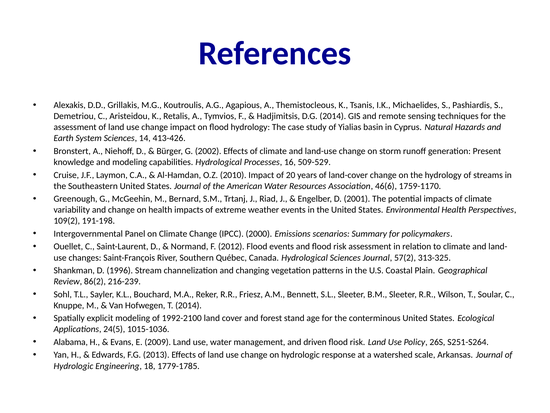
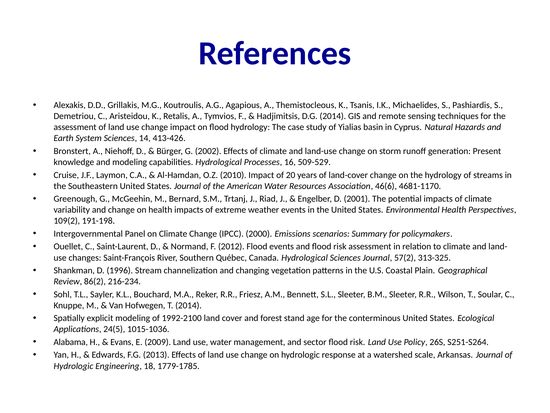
1759-1170: 1759-1170 -> 4681-1170
216-239: 216-239 -> 216-234
driven: driven -> sector
